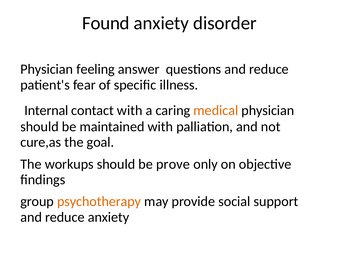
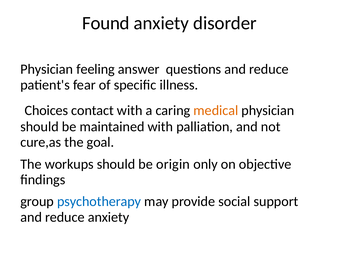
Internal: Internal -> Choices
prove: prove -> origin
psychotherapy colour: orange -> blue
